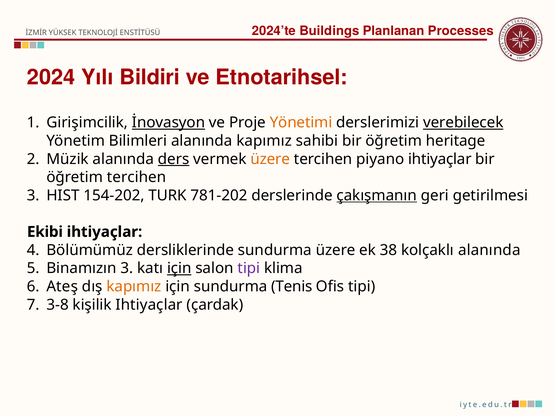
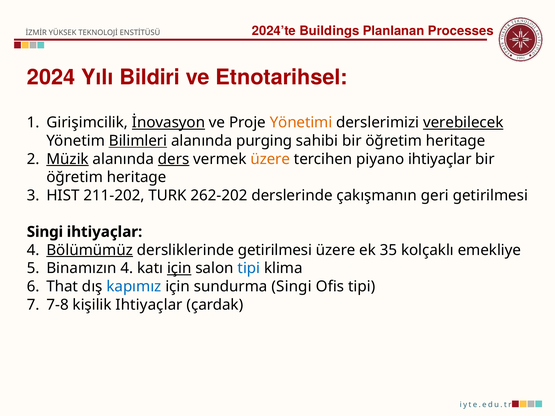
Bilimleri underline: none -> present
alanında kapımız: kapımız -> purging
Müzik underline: none -> present
tercihen at (137, 177): tercihen -> heritage
154-202: 154-202 -> 211-202
781-202: 781-202 -> 262-202
çakışmanın underline: present -> none
Ekibi at (45, 232): Ekibi -> Singi
Bölümümüz underline: none -> present
dersliklerinde sundurma: sundurma -> getirilmesi
38: 38 -> 35
kolçaklı alanında: alanında -> emekliye
Binamızın 3: 3 -> 4
tipi at (249, 268) colour: purple -> blue
Ateş: Ateş -> That
kapımız at (134, 287) colour: orange -> blue
sundurma Tenis: Tenis -> Singi
3-8: 3-8 -> 7-8
